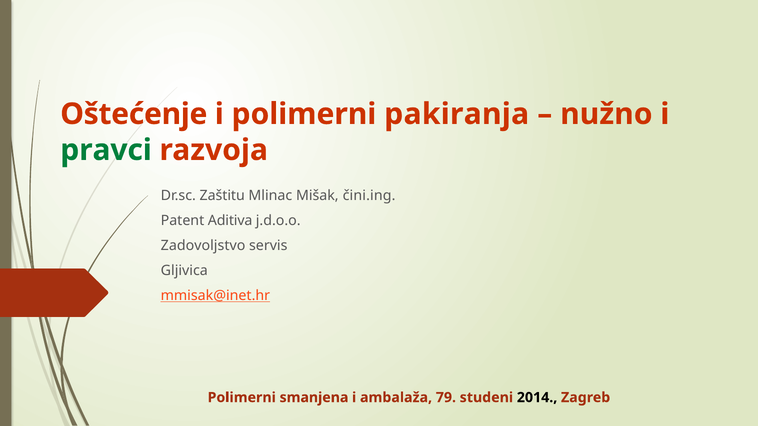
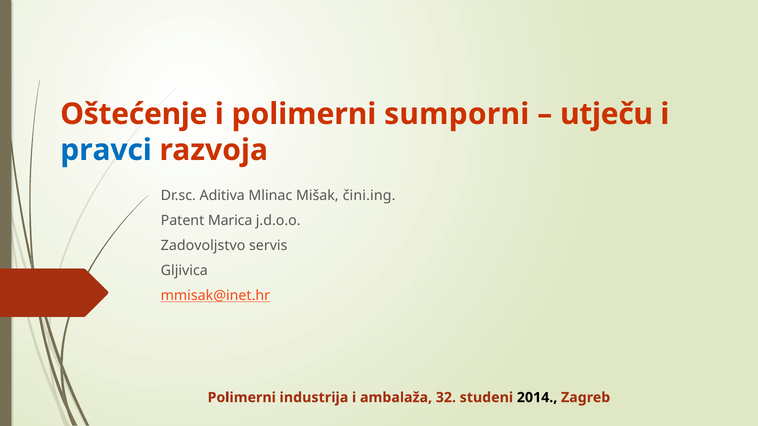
pakiranja: pakiranja -> sumporni
nužno: nužno -> utječu
pravci colour: green -> blue
Zaštitu: Zaštitu -> Aditiva
Aditiva: Aditiva -> Marica
smanjena: smanjena -> industrija
79: 79 -> 32
